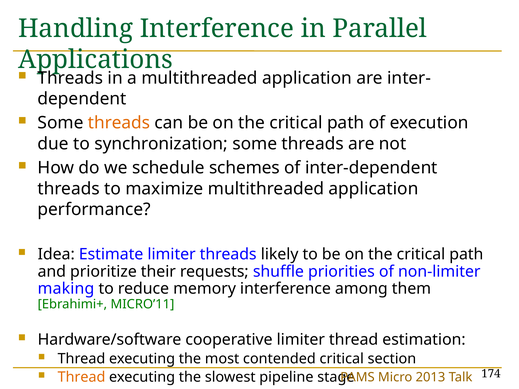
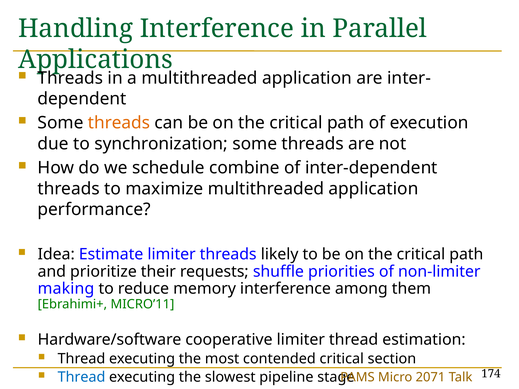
schemes: schemes -> combine
Thread at (81, 377) colour: orange -> blue
2013: 2013 -> 2071
